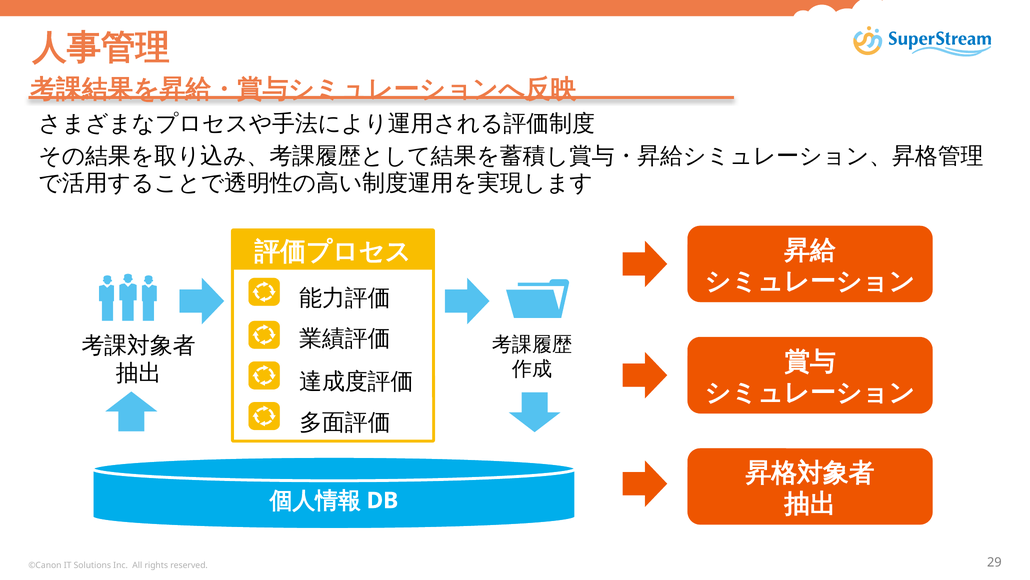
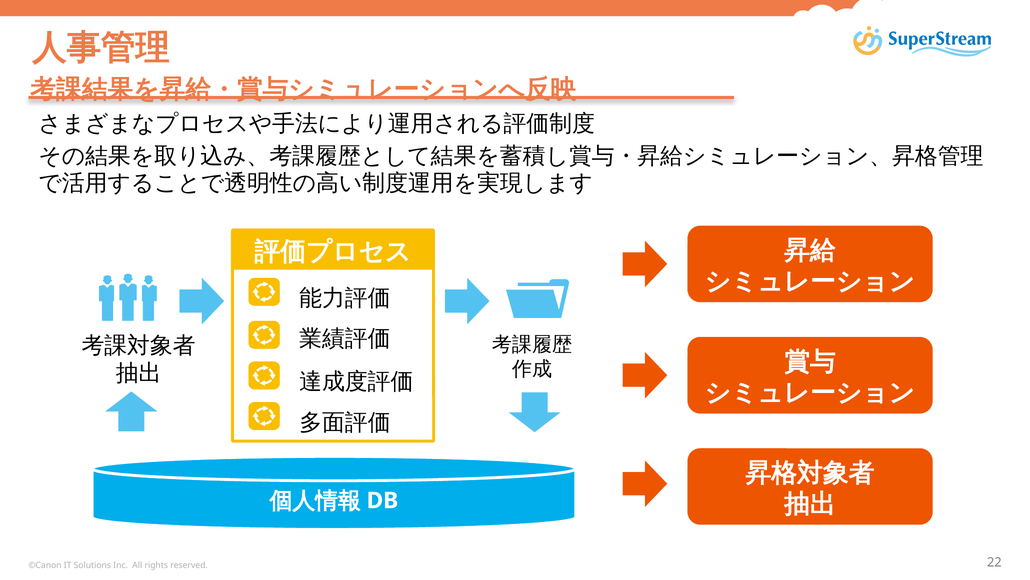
29: 29 -> 22
